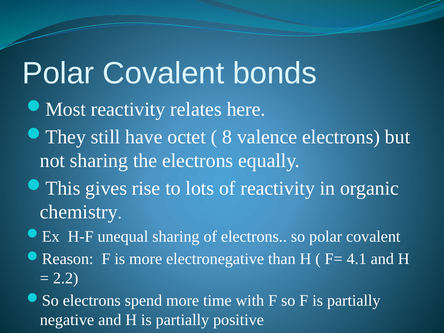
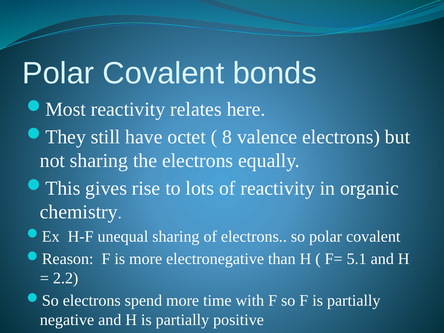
4.1: 4.1 -> 5.1
